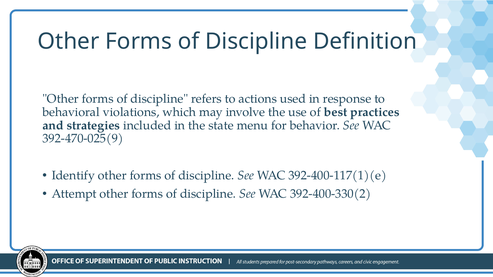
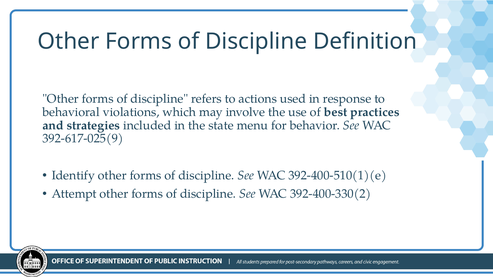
392-470-025(9: 392-470-025(9 -> 392-617-025(9
392-400-117(1)(e: 392-400-117(1)(e -> 392-400-510(1)(e
